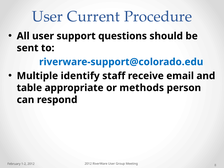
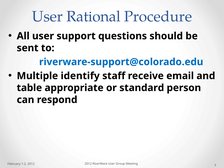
Current: Current -> Rational
methods: methods -> standard
